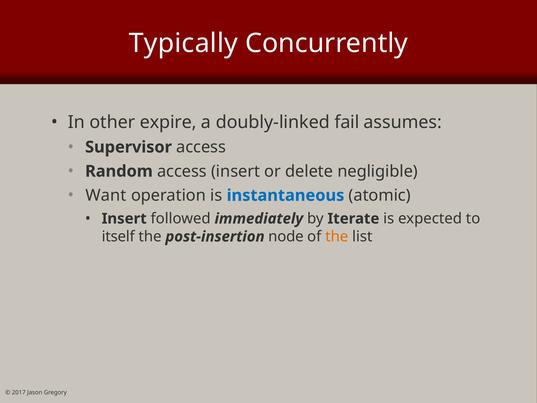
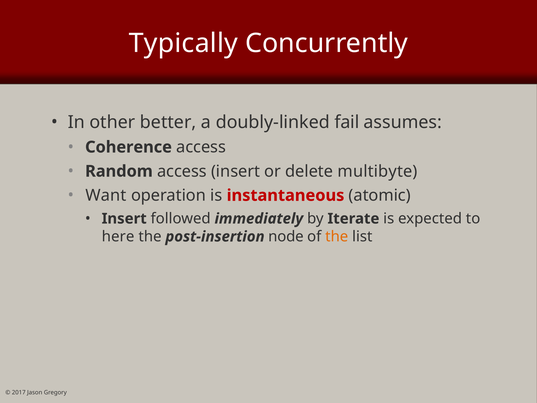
expire: expire -> better
Supervisor: Supervisor -> Coherence
negligible: negligible -> multibyte
instantaneous colour: blue -> red
itself: itself -> here
